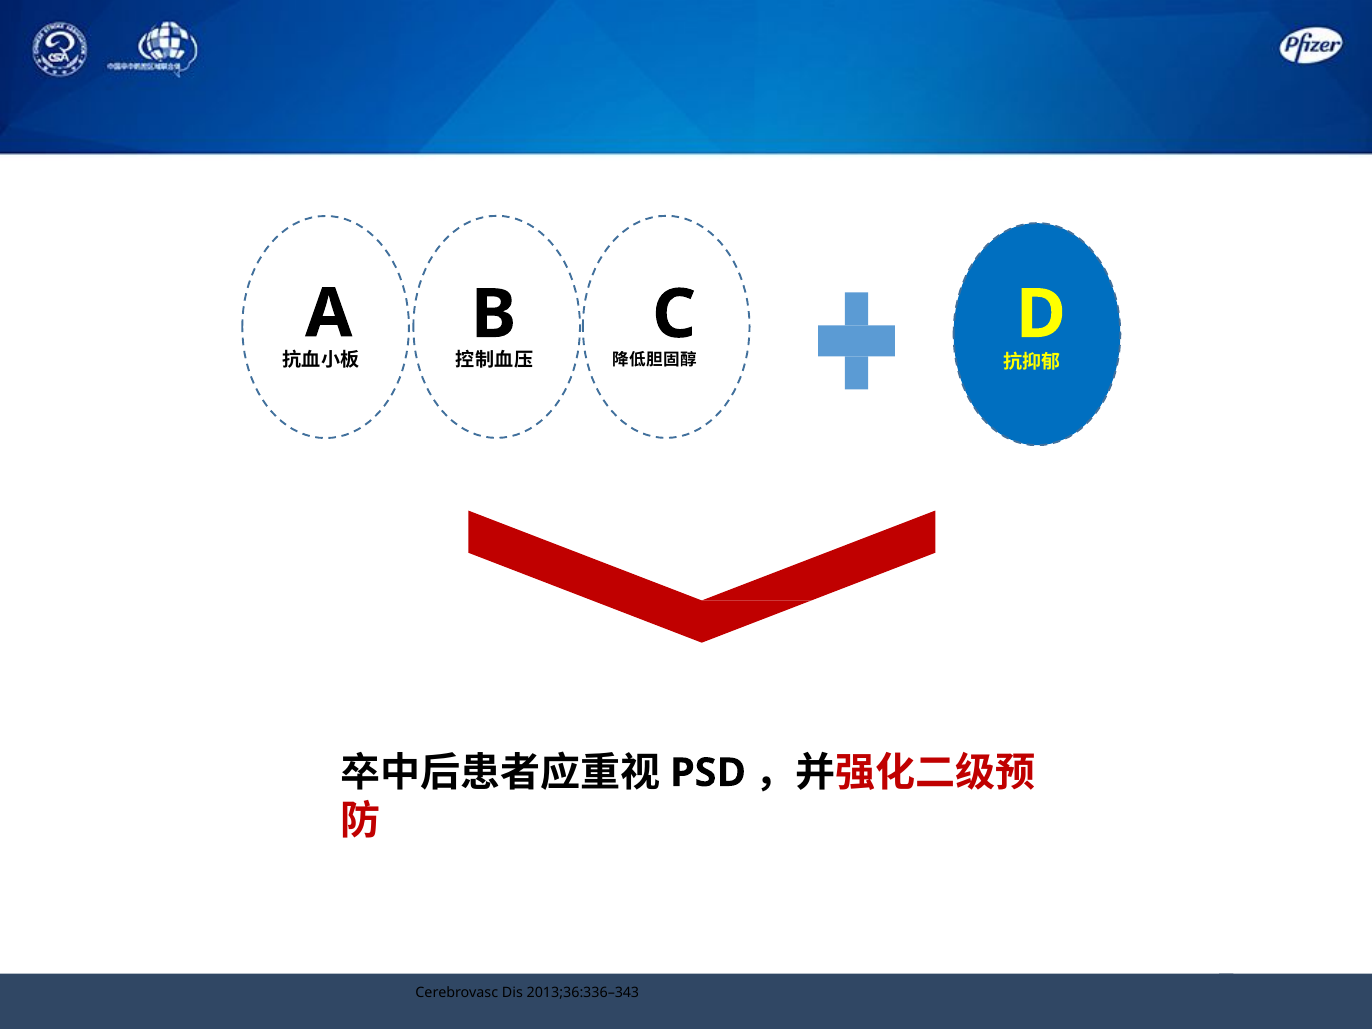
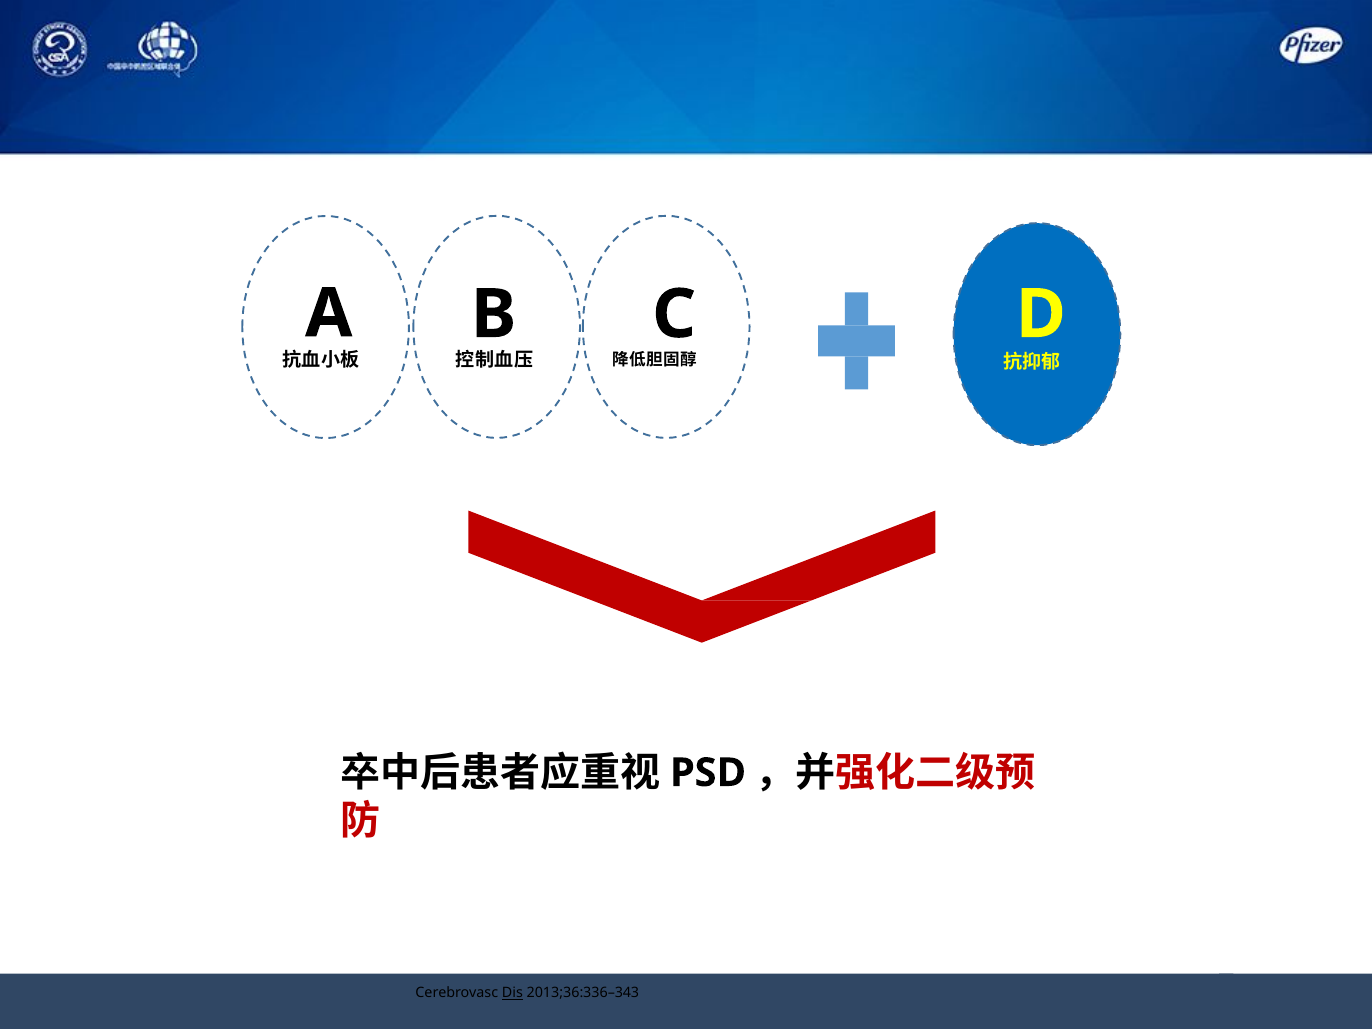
Dis underline: none -> present
